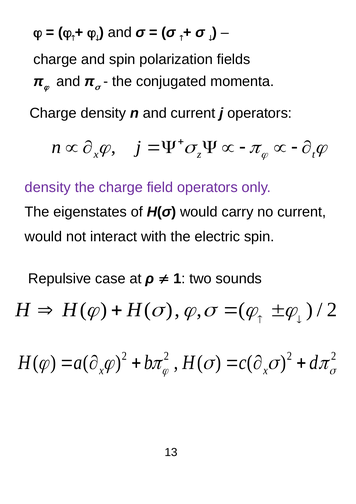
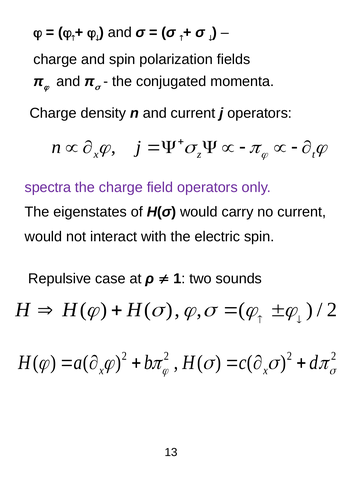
density at (48, 187): density -> spectra
